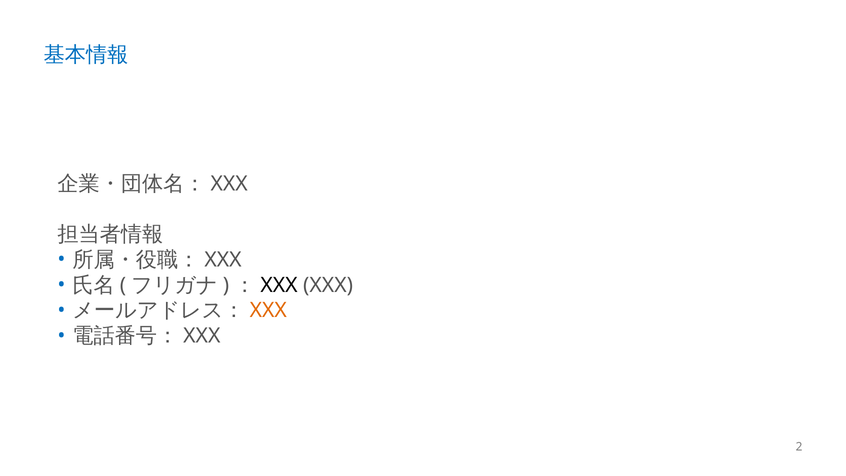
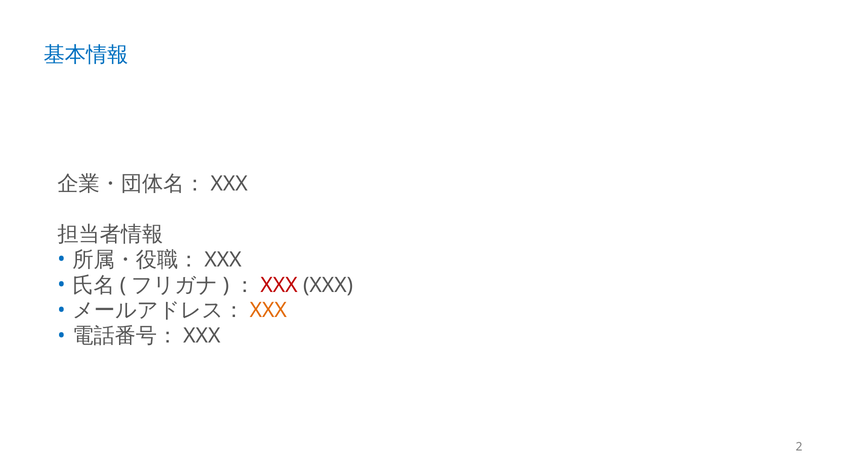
XXX at (279, 285) colour: black -> red
